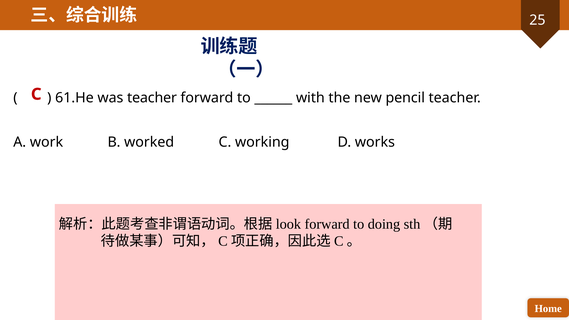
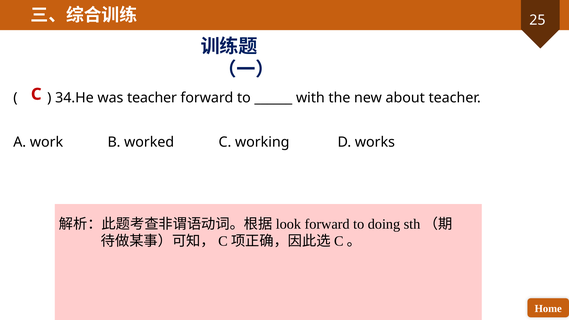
61.He: 61.He -> 34.He
pencil: pencil -> about
